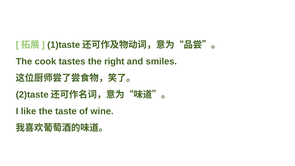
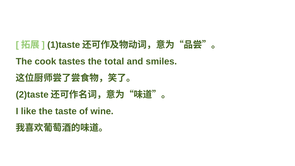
right: right -> total
